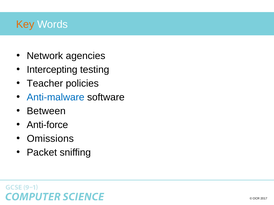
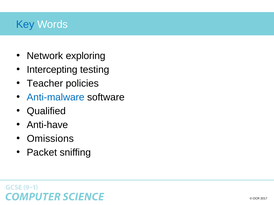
Key colour: orange -> blue
agencies: agencies -> exploring
Between: Between -> Qualified
Anti-force: Anti-force -> Anti-have
